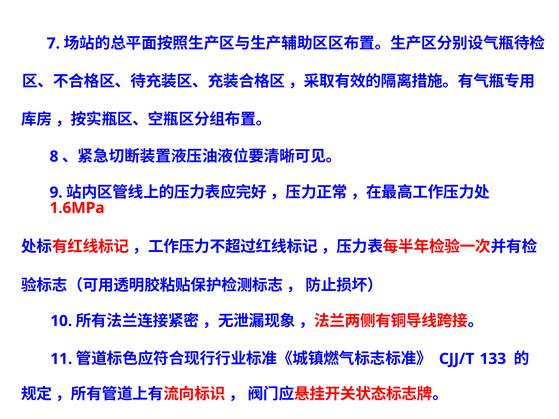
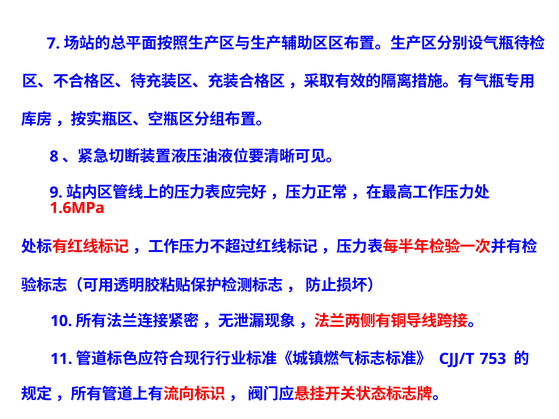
133: 133 -> 753
